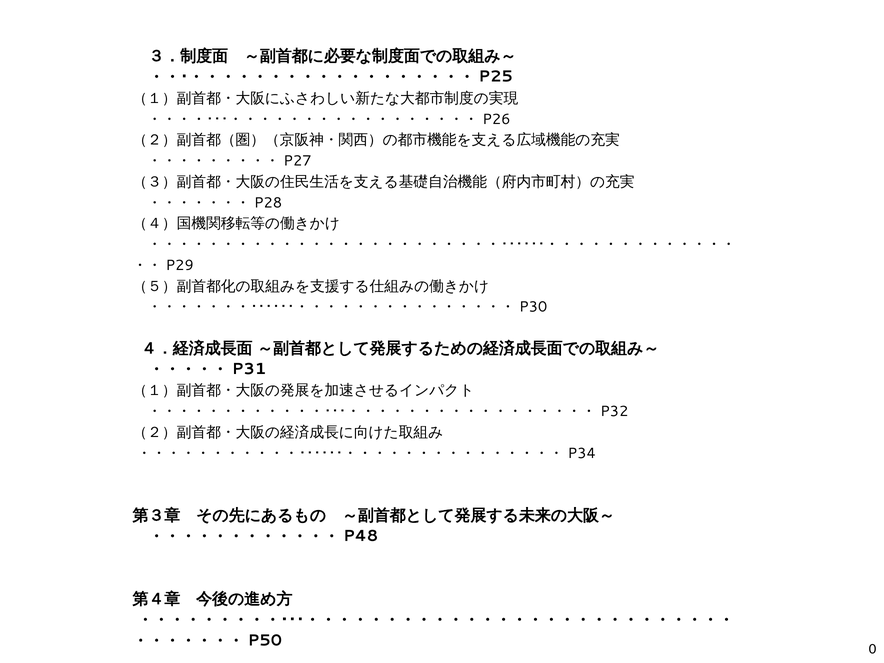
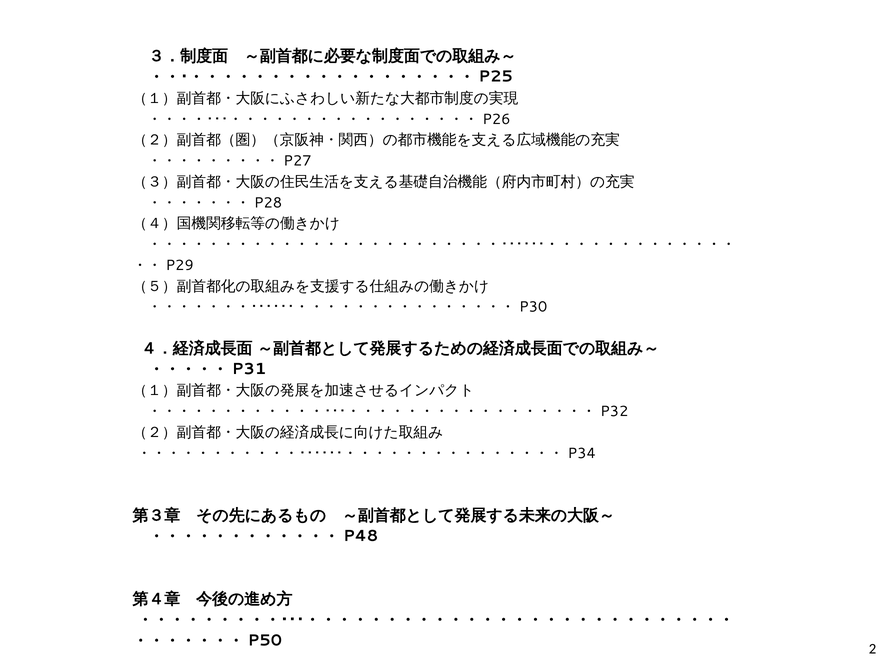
0: 0 -> 2
